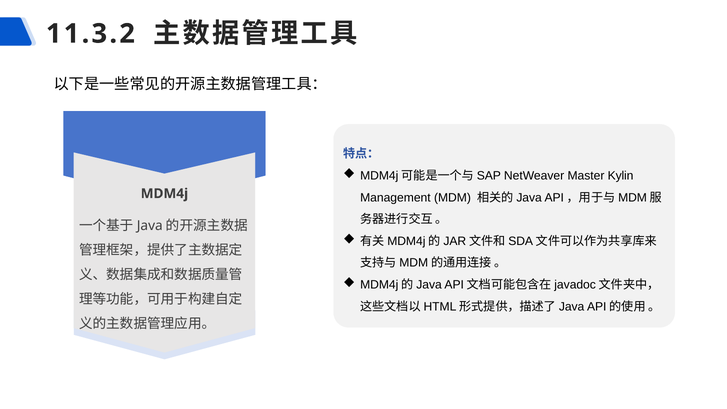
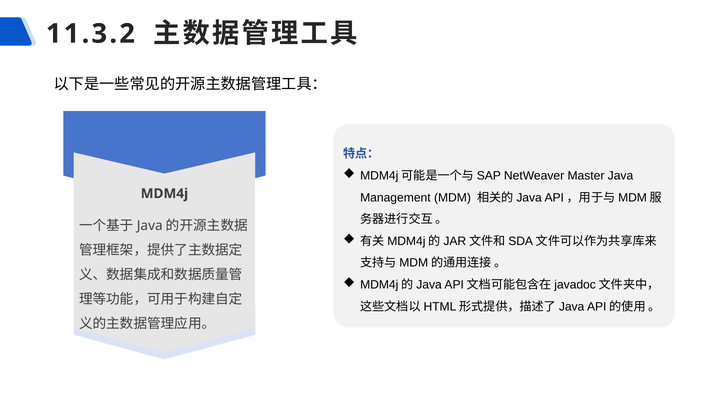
Kylin: Kylin -> Java
